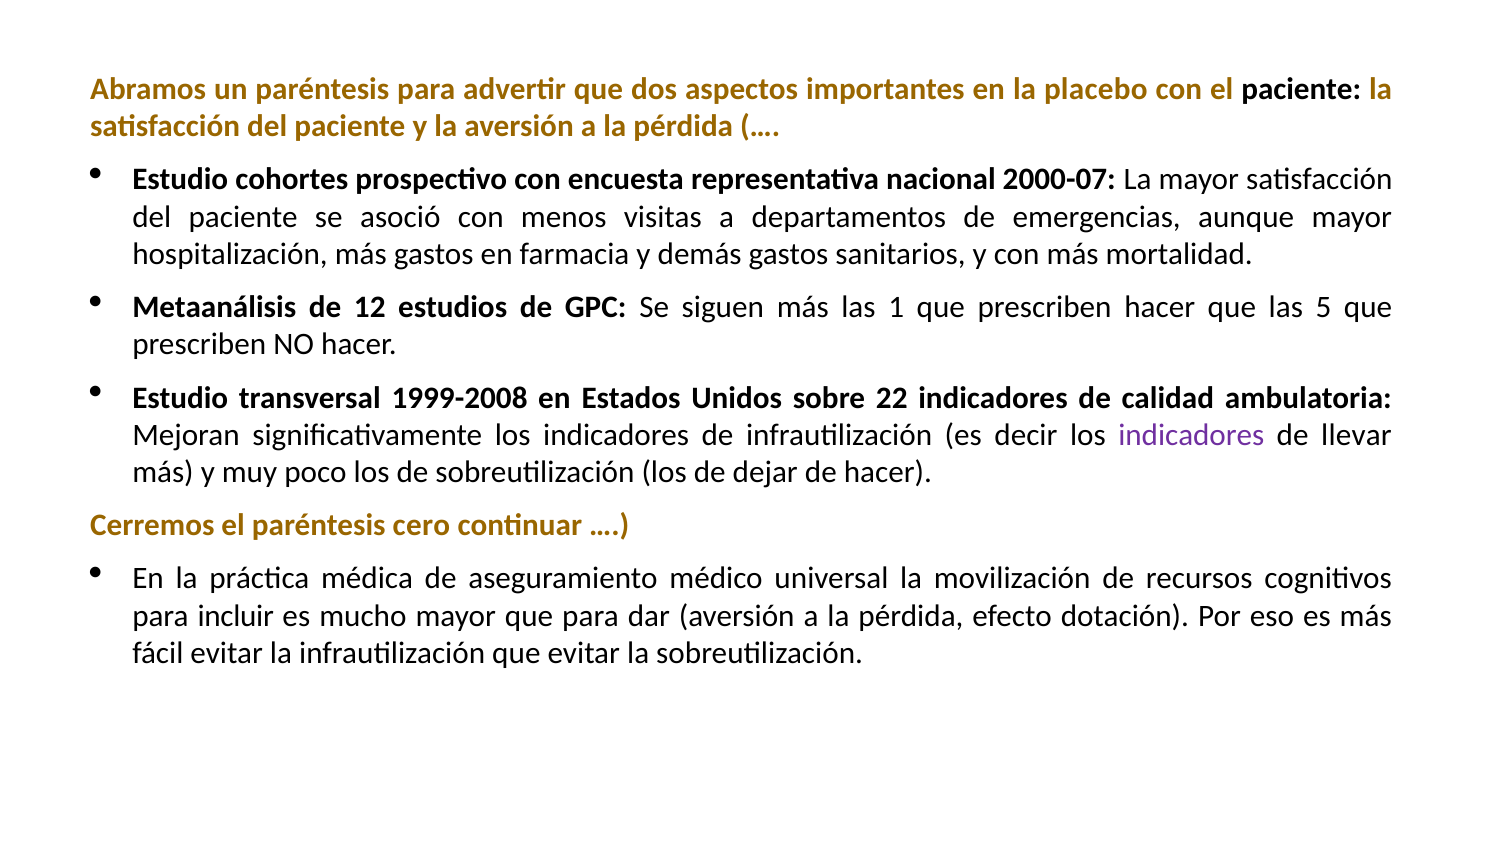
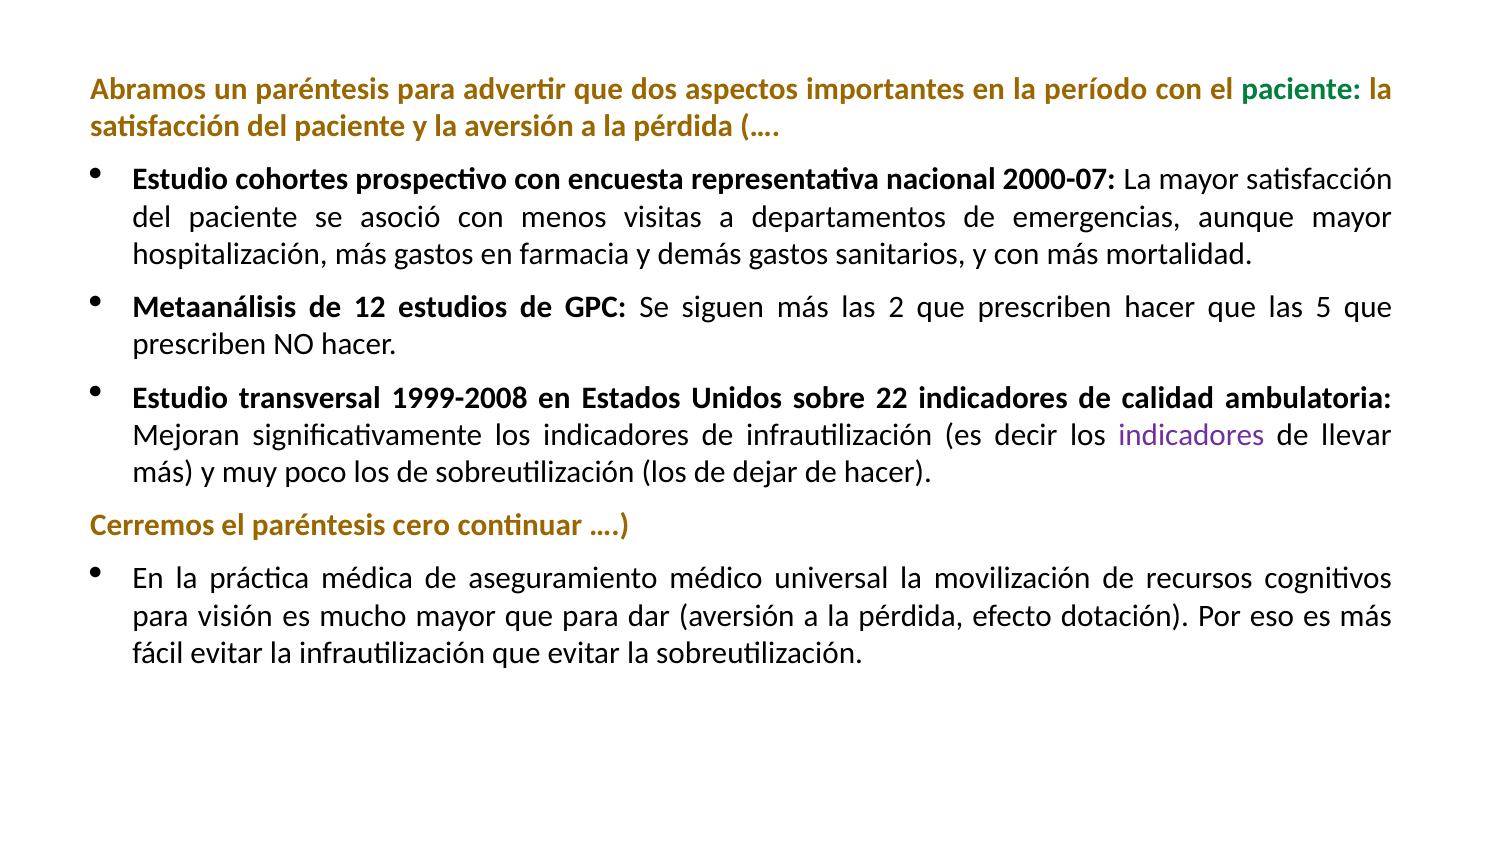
placebo: placebo -> período
paciente at (1301, 89) colour: black -> green
1: 1 -> 2
incluir: incluir -> visión
